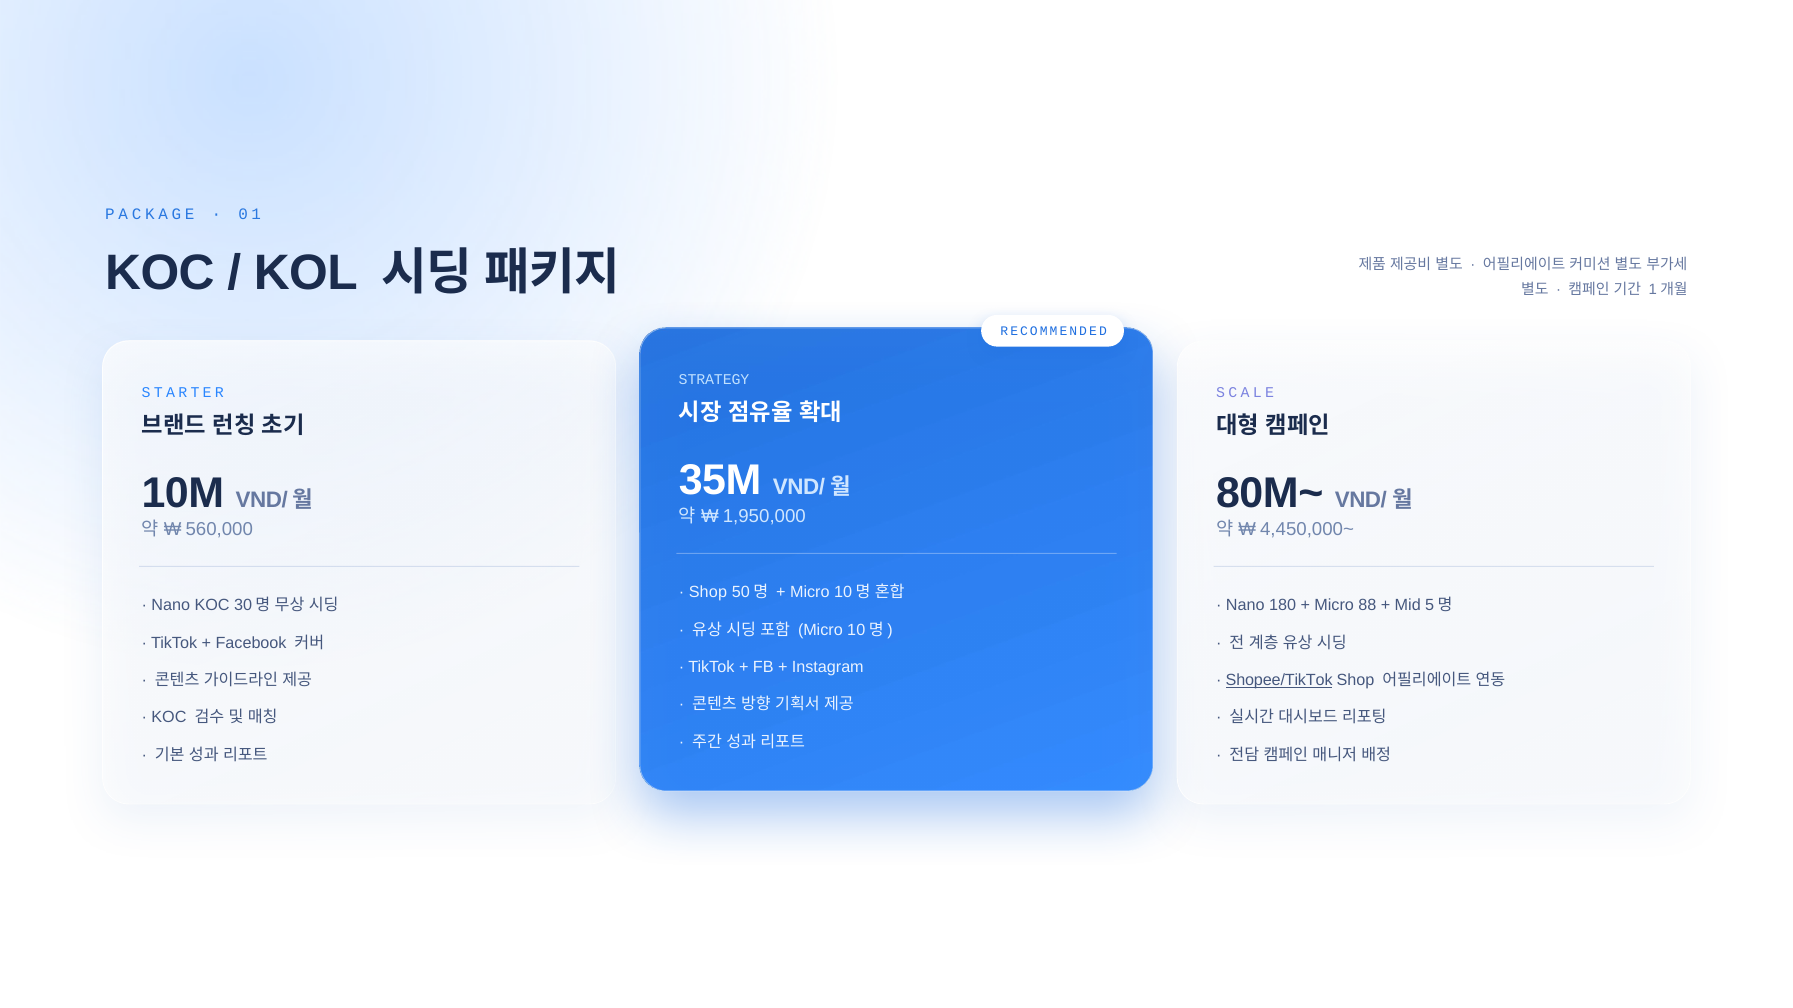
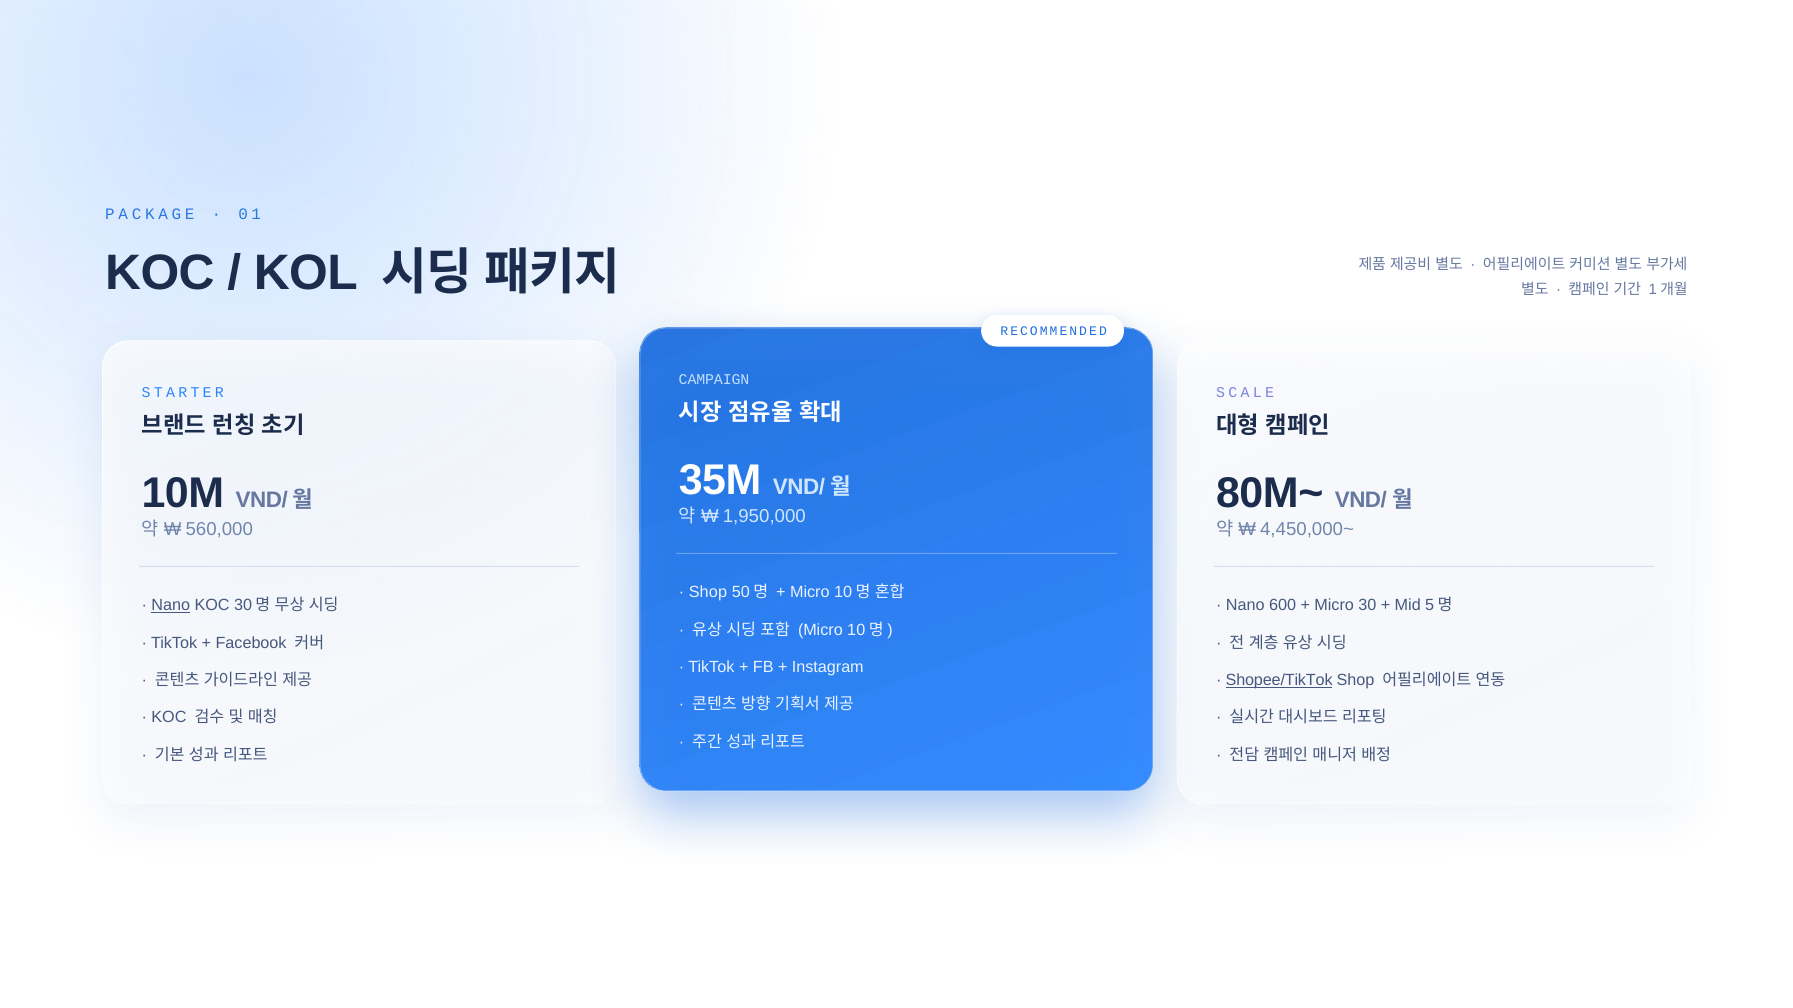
STRATEGY: STRATEGY -> CAMPAIGN
Nano at (171, 606) underline: none -> present
180: 180 -> 600
Micro 88: 88 -> 30
